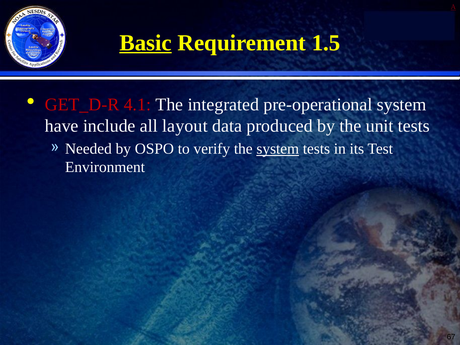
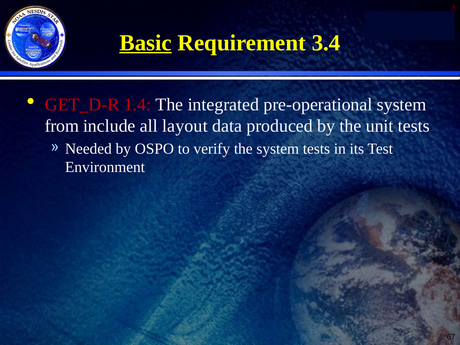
1.5: 1.5 -> 3.4
4.1: 4.1 -> 1.4
have: have -> from
system at (278, 149) underline: present -> none
